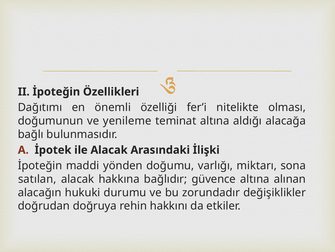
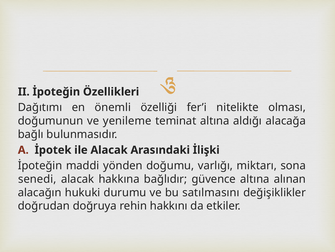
satılan: satılan -> senedi
zorundadır: zorundadır -> satılmasını
